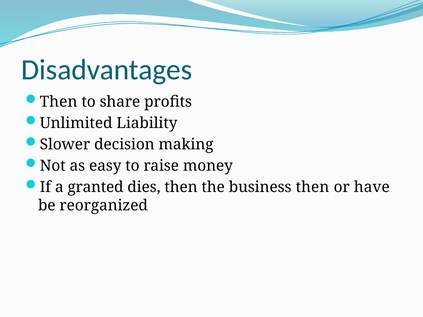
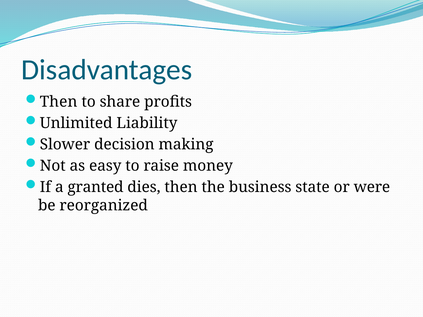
business then: then -> state
have: have -> were
